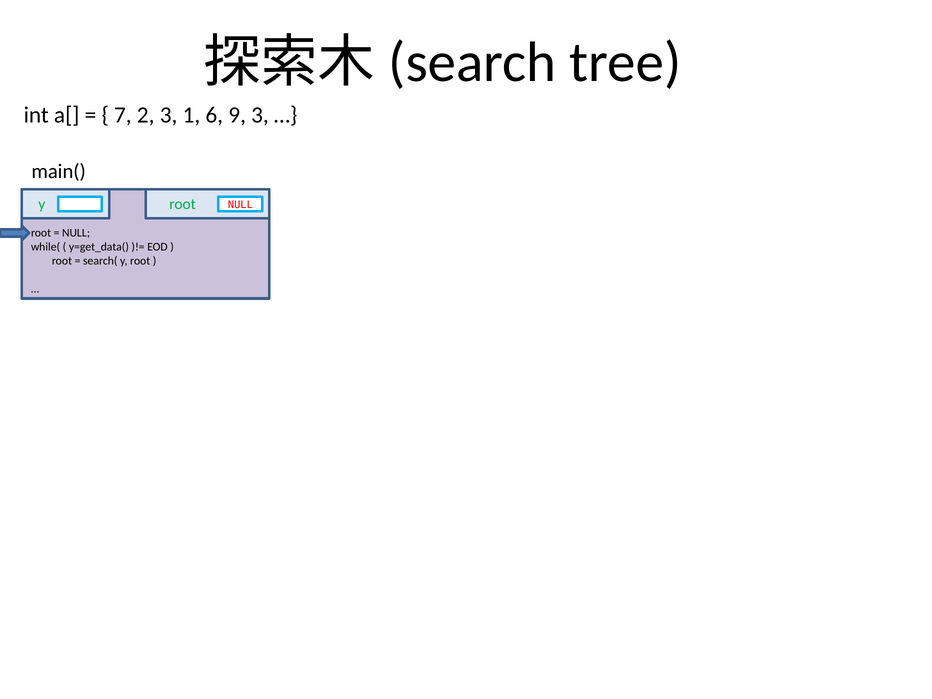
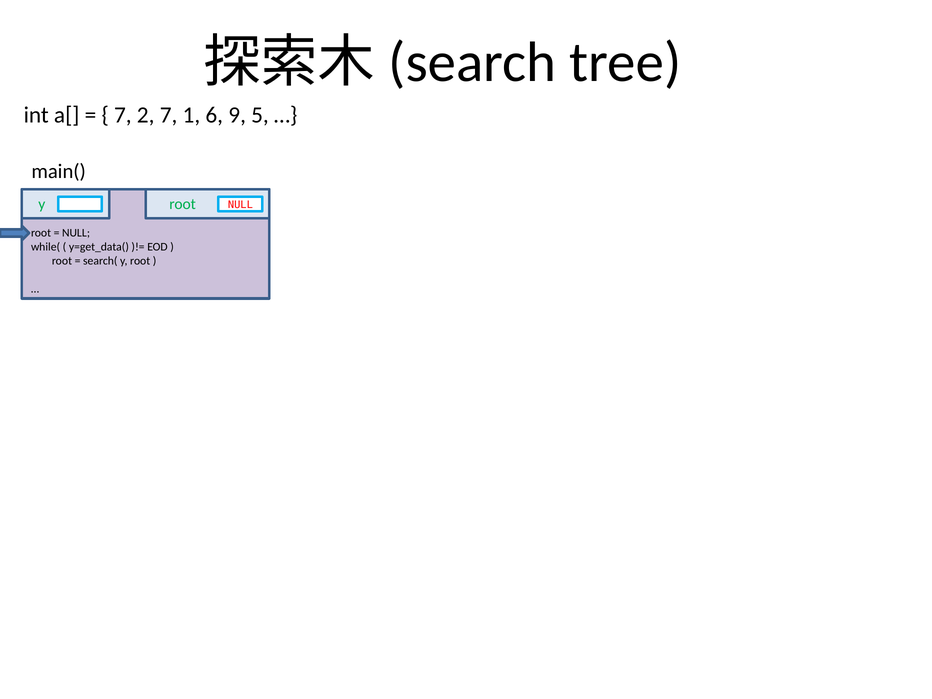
2 3: 3 -> 7
9 3: 3 -> 5
